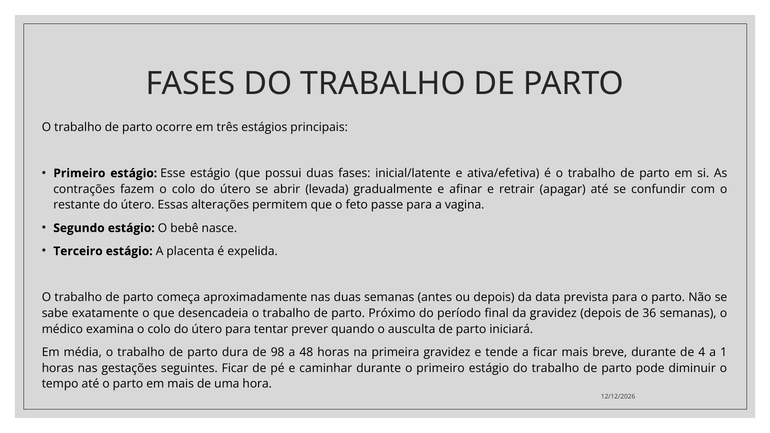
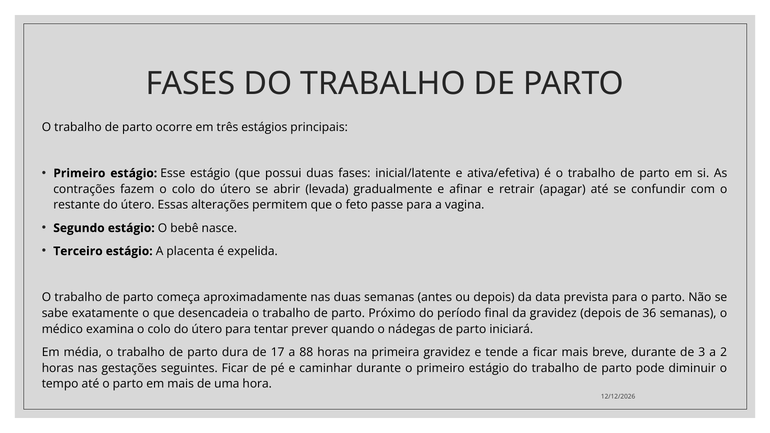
ausculta: ausculta -> nádegas
98: 98 -> 17
48: 48 -> 88
4: 4 -> 3
1: 1 -> 2
